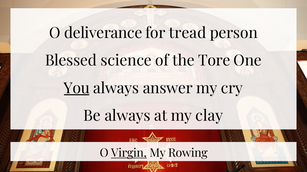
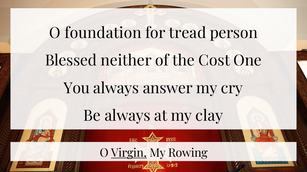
deliverance: deliverance -> foundation
science: science -> neither
Tore: Tore -> Cost
You underline: present -> none
